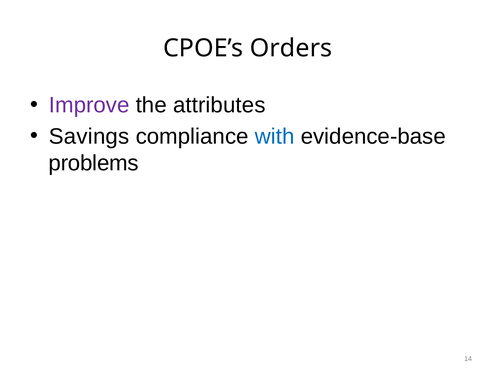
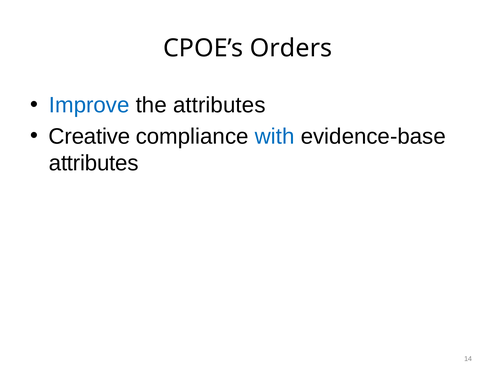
Improve colour: purple -> blue
Savings: Savings -> Creative
problems at (94, 163): problems -> attributes
